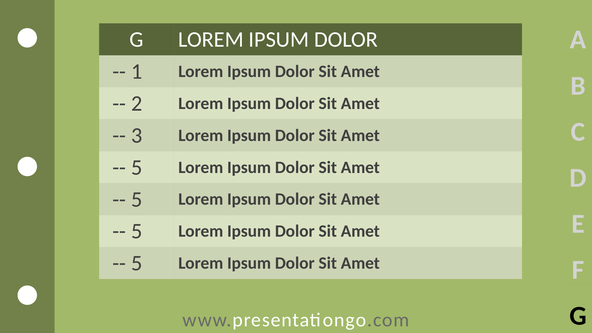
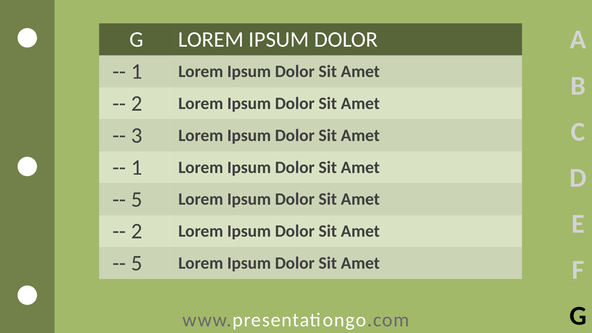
5 at (137, 167): 5 -> 1
5 at (137, 231): 5 -> 2
